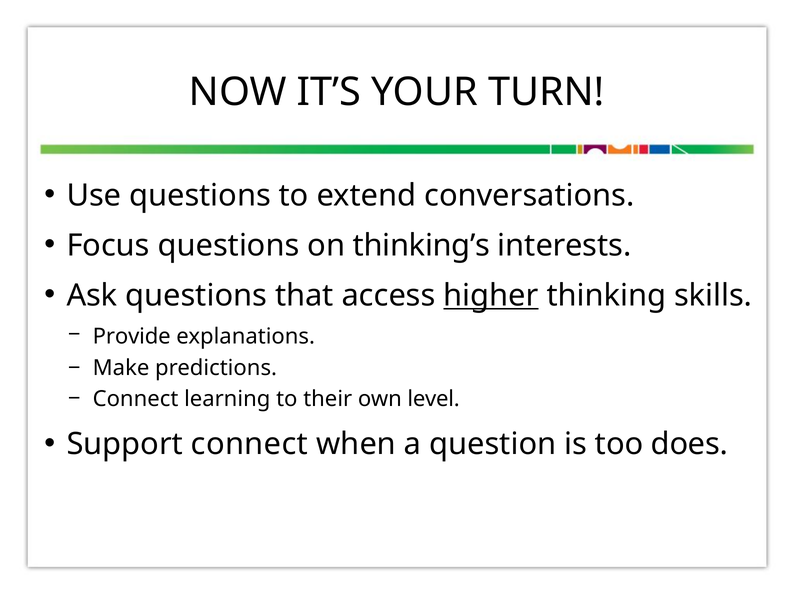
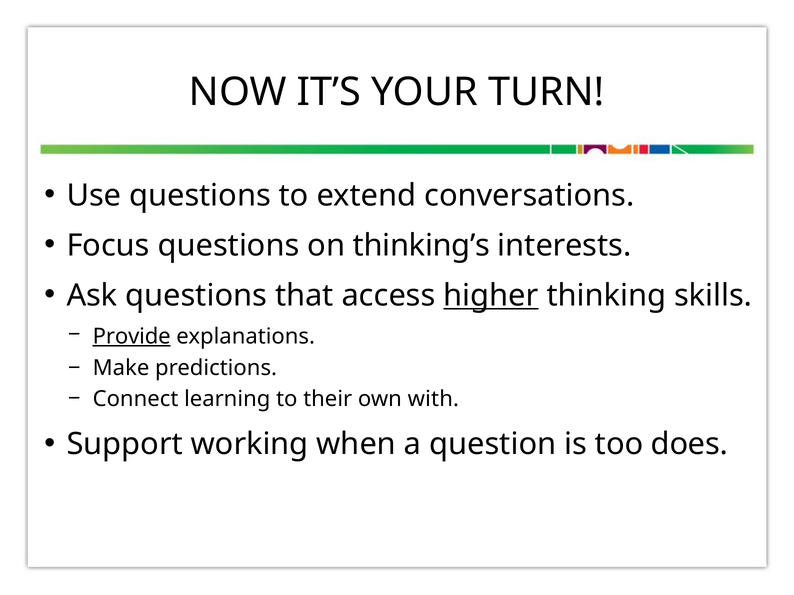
Provide underline: none -> present
level: level -> with
Support connect: connect -> working
